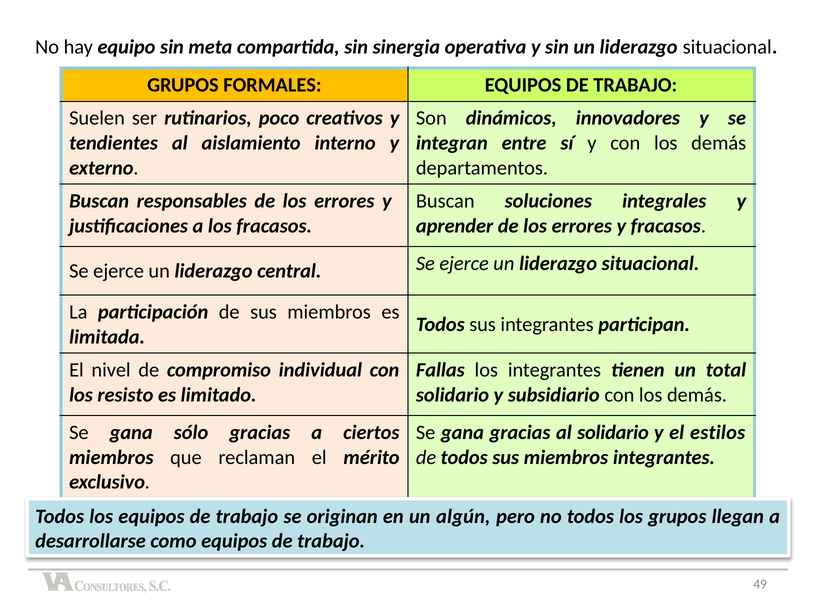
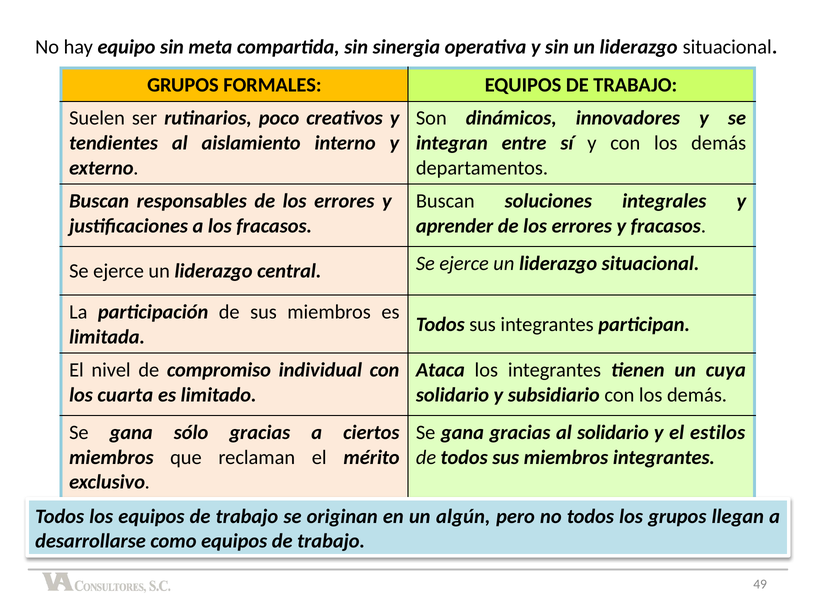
Fallas: Fallas -> Ataca
total: total -> cuya
resisto: resisto -> cuarta
